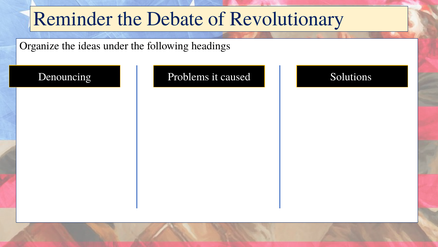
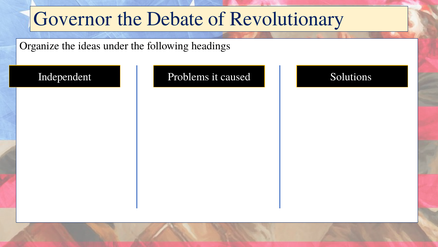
Reminder: Reminder -> Governor
Denouncing: Denouncing -> Independent
